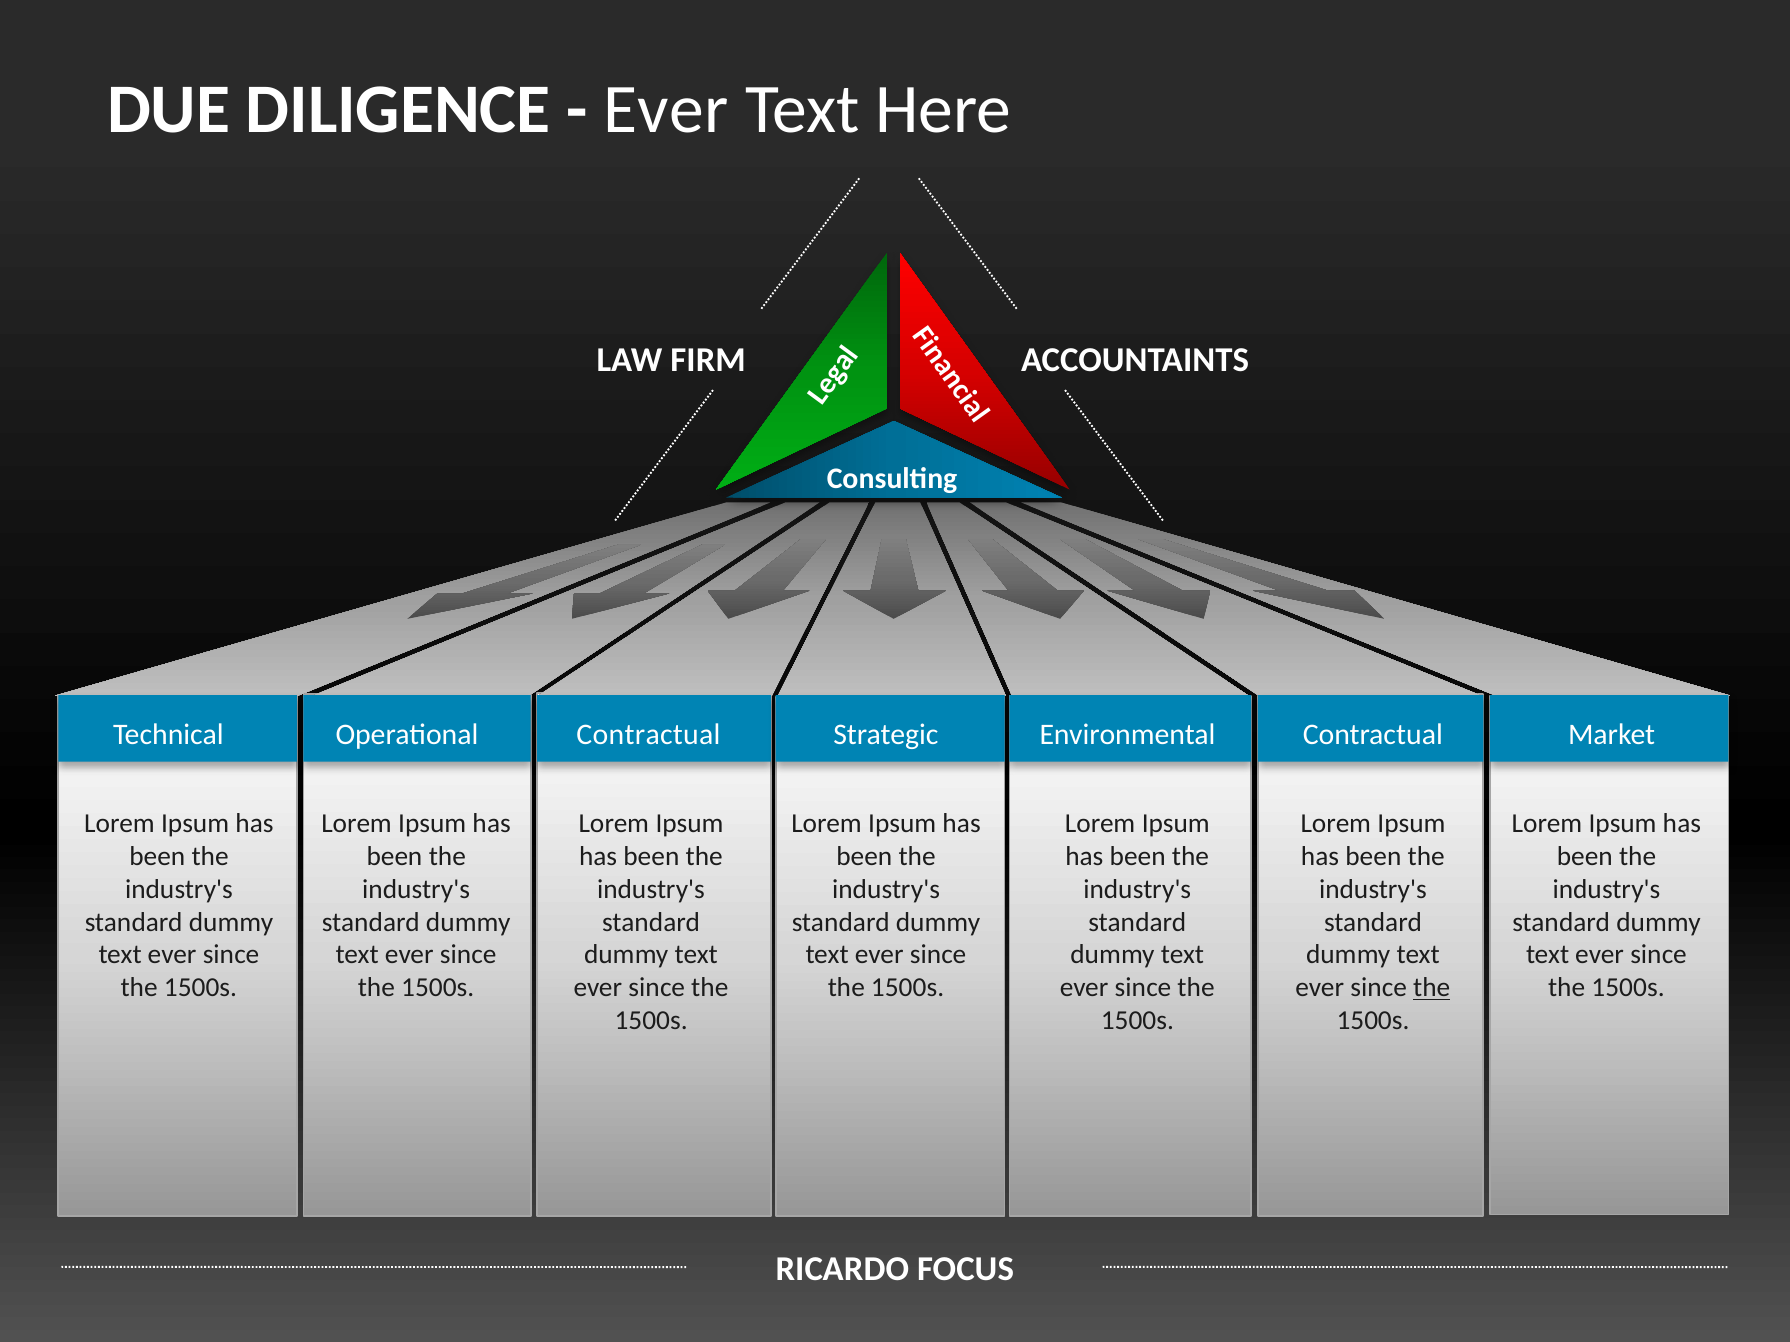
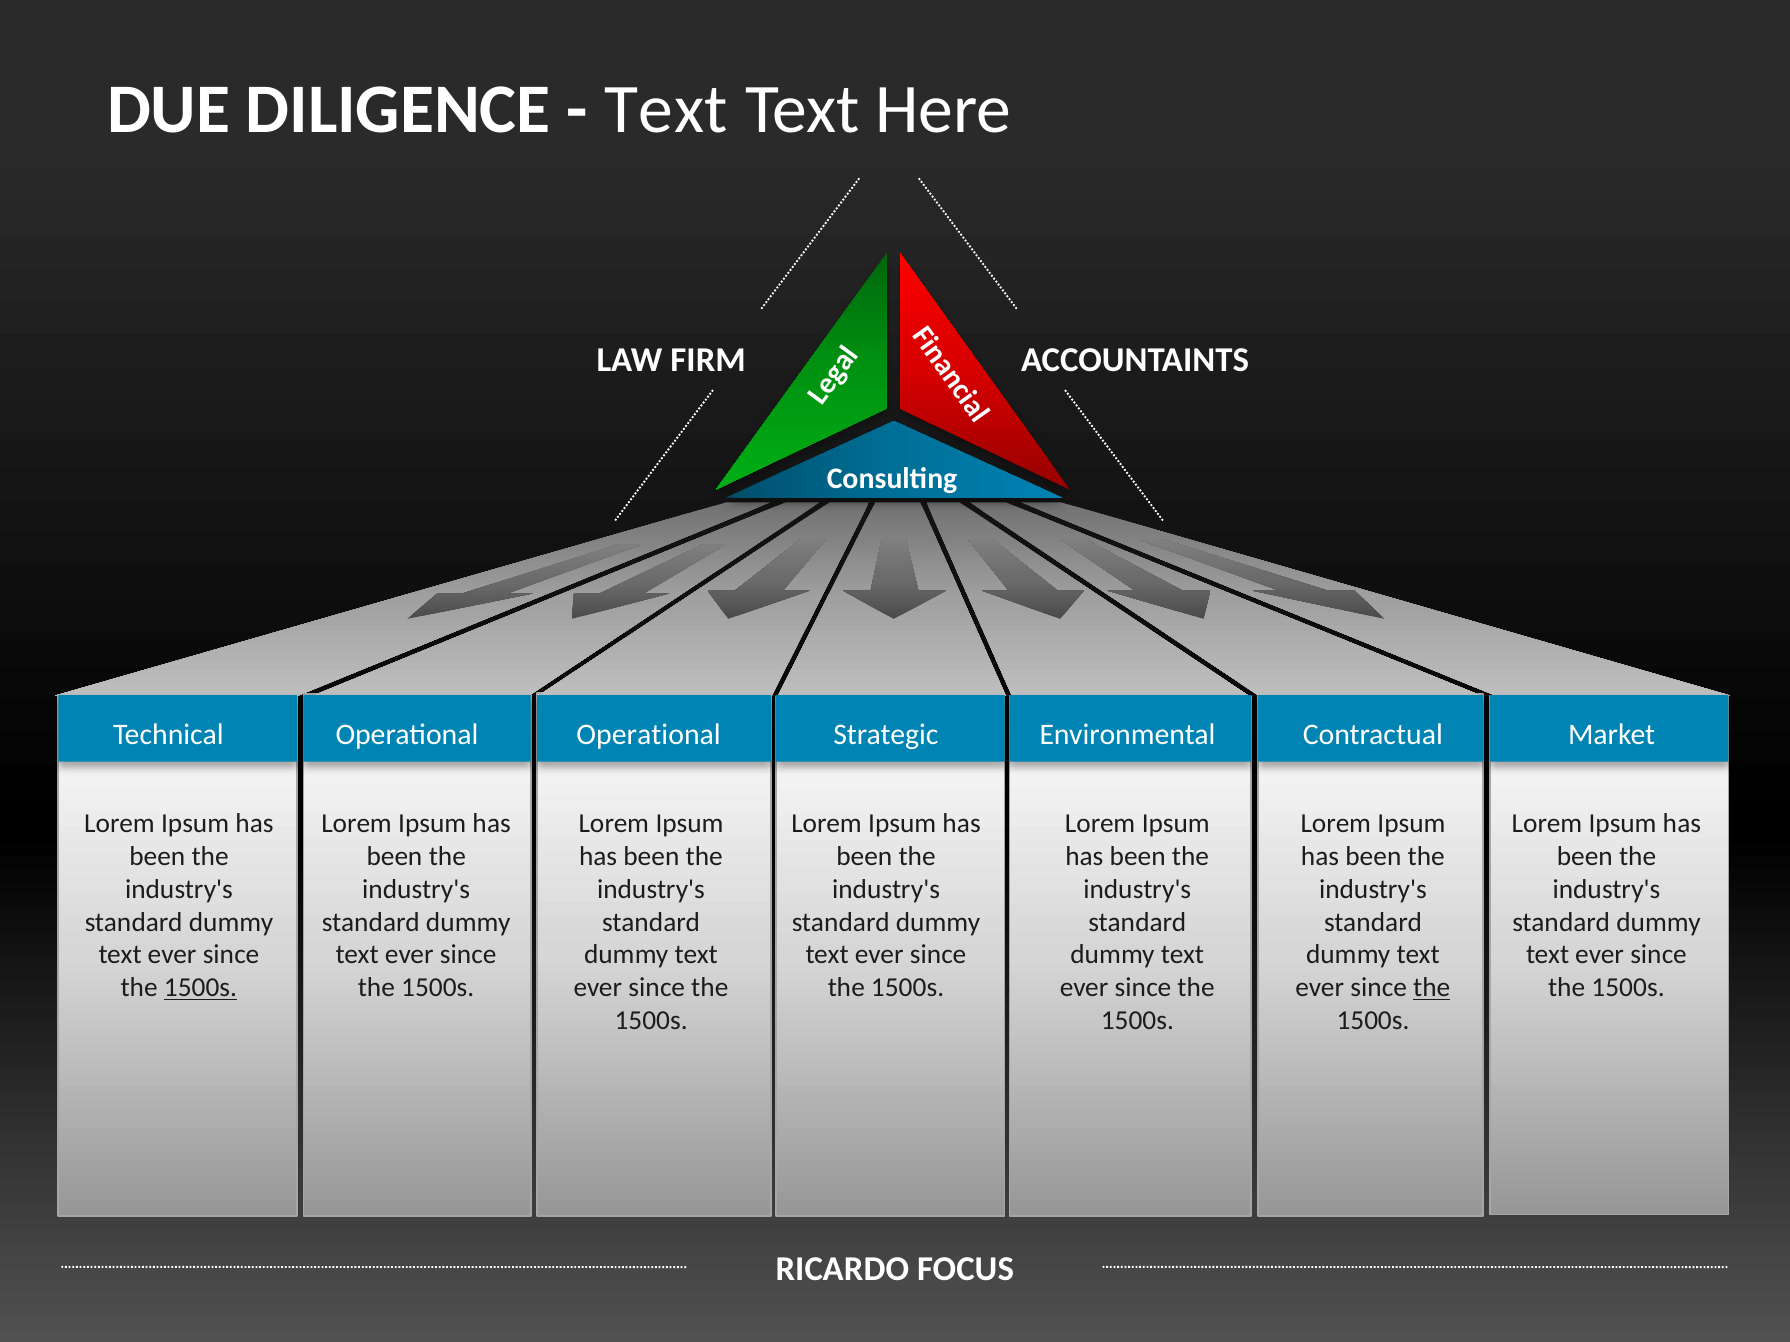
Ever at (666, 109): Ever -> Text
Operational Contractual: Contractual -> Operational
1500s at (201, 988) underline: none -> present
